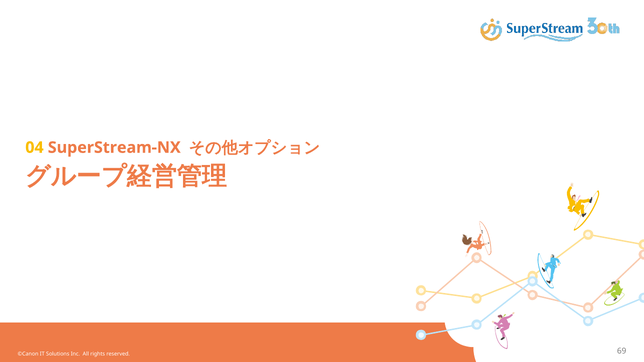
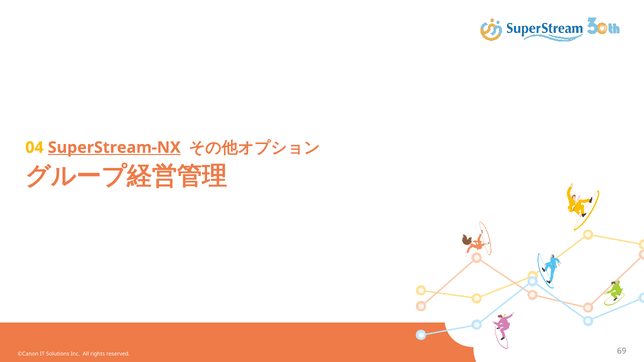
SuperStream-NX underline: none -> present
